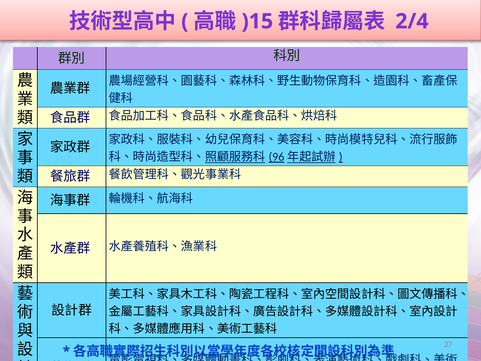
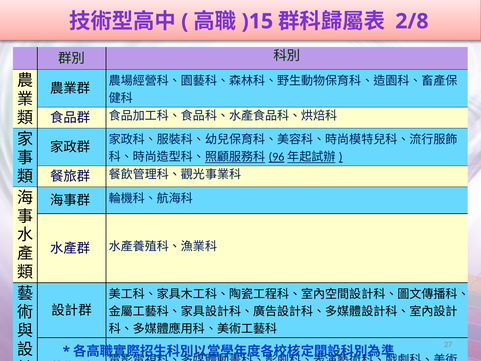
2/4: 2/4 -> 2/8
